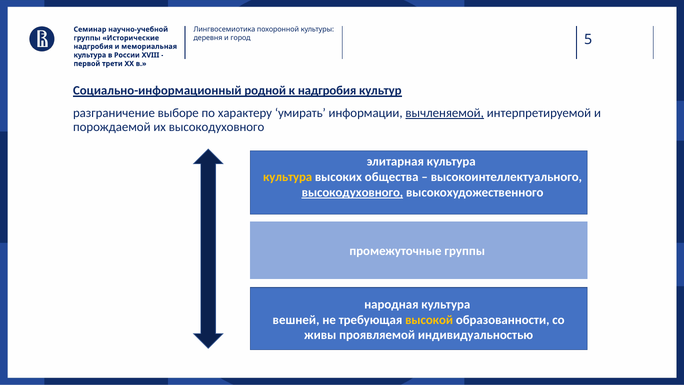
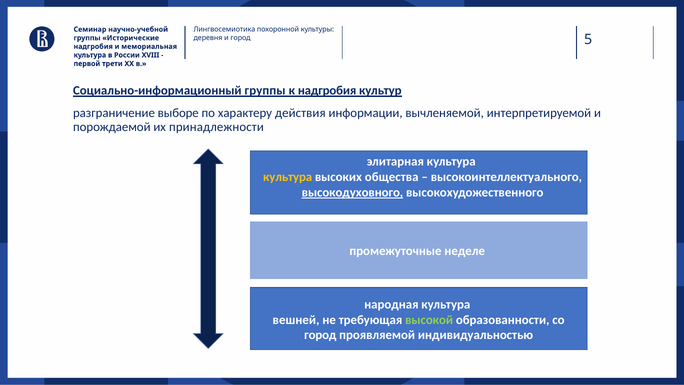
Социально-информационный родной: родной -> группы
ʻумиратьʼ: ʻумиратьʼ -> действия
вычленяемой underline: present -> none
их высокодуховного: высокодуховного -> принадлежности
промежуточные группы: группы -> неделе
высокой colour: yellow -> light green
живы at (320, 335): живы -> город
